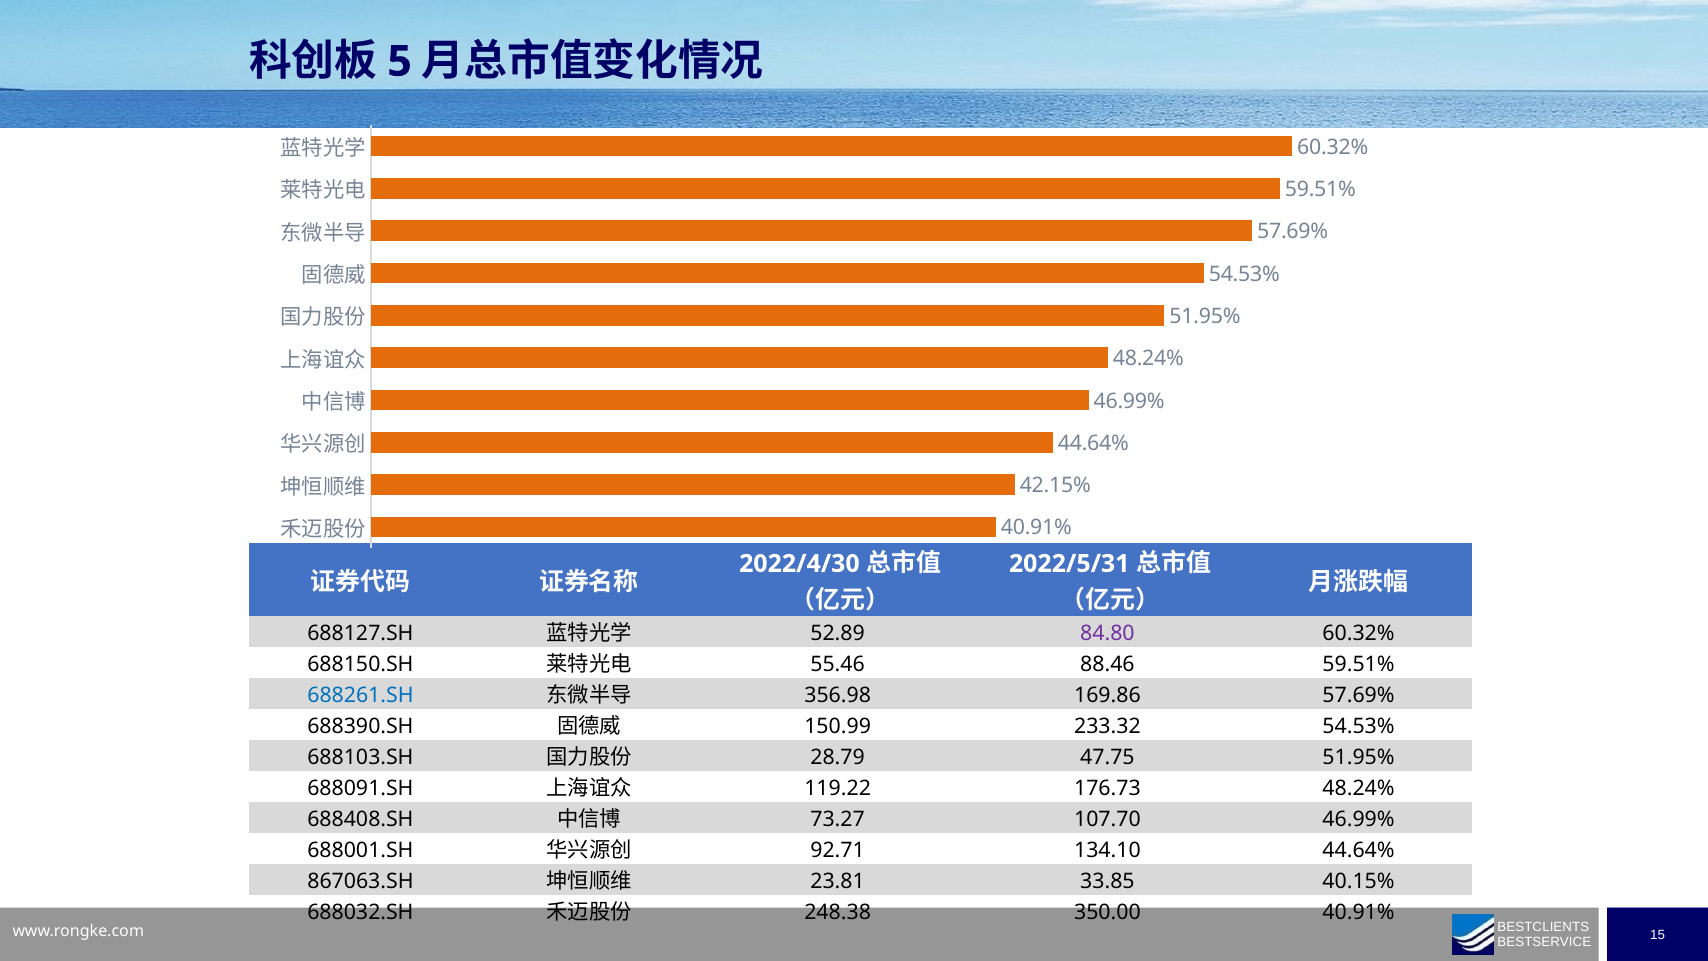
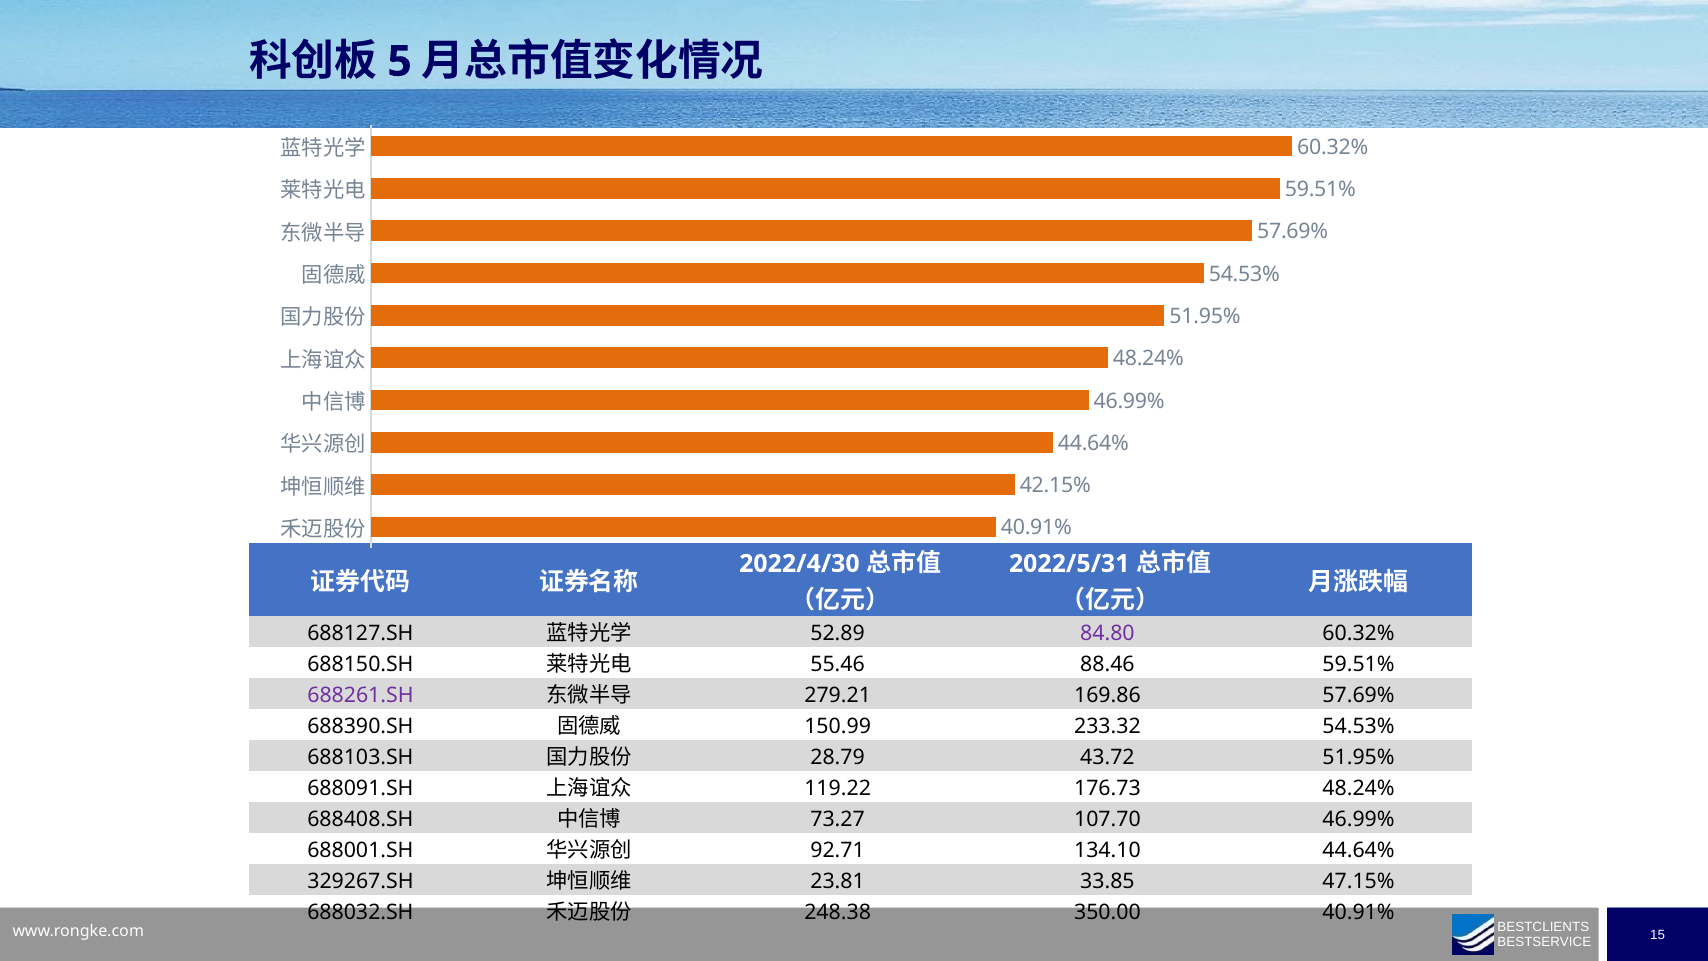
688261.SH colour: blue -> purple
356.98: 356.98 -> 279.21
47.75: 47.75 -> 43.72
867063.SH: 867063.SH -> 329267.SH
40.15%: 40.15% -> 47.15%
